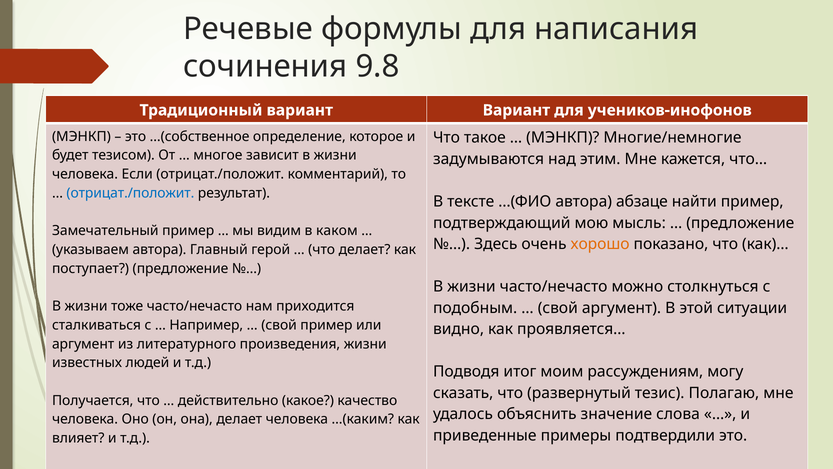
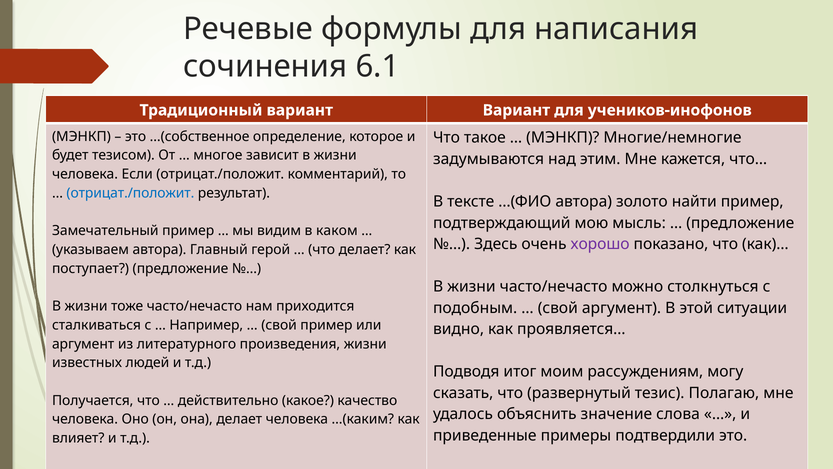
9.8: 9.8 -> 6.1
абзаце: абзаце -> золото
хорошо colour: orange -> purple
